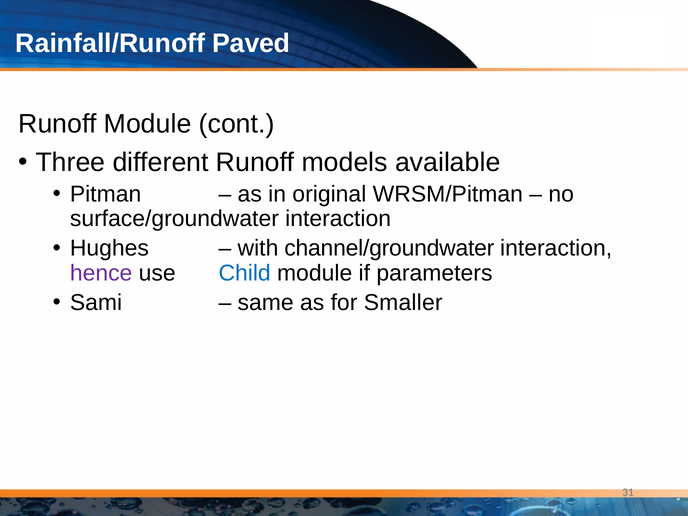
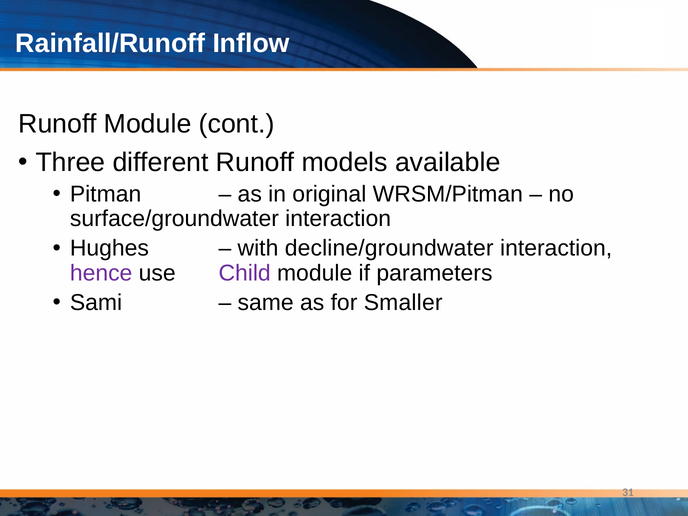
Paved: Paved -> Inflow
channel/groundwater: channel/groundwater -> decline/groundwater
Child colour: blue -> purple
